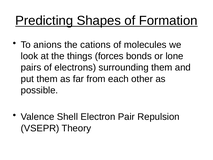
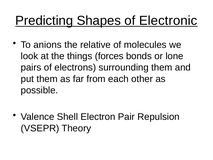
Formation: Formation -> Electronic
cations: cations -> relative
